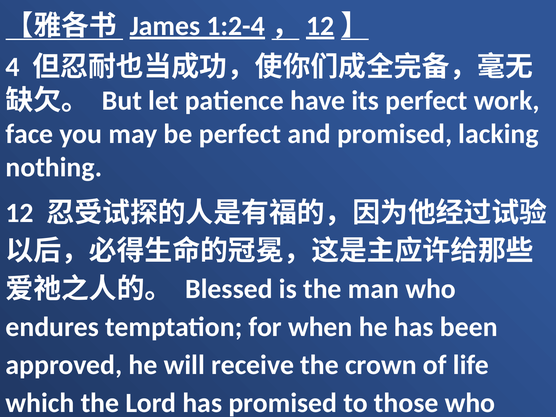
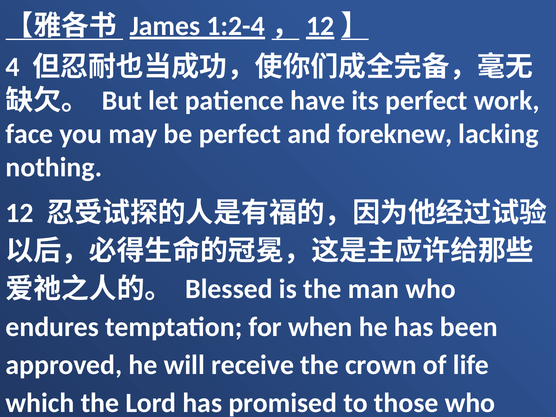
and promised: promised -> foreknew
